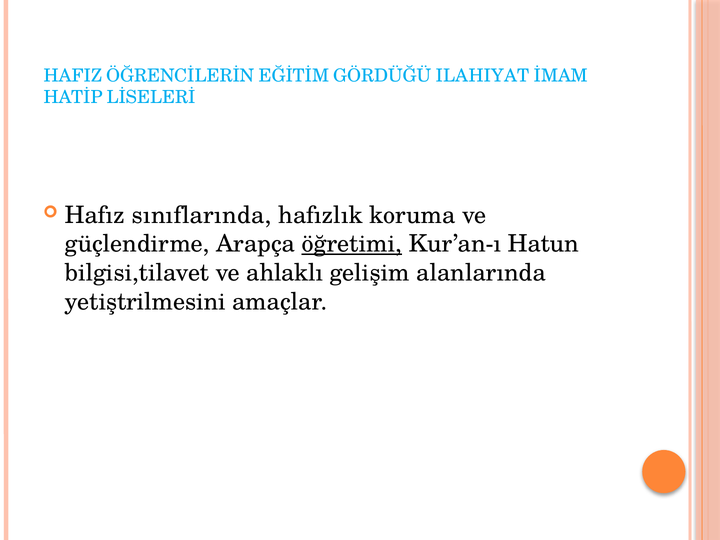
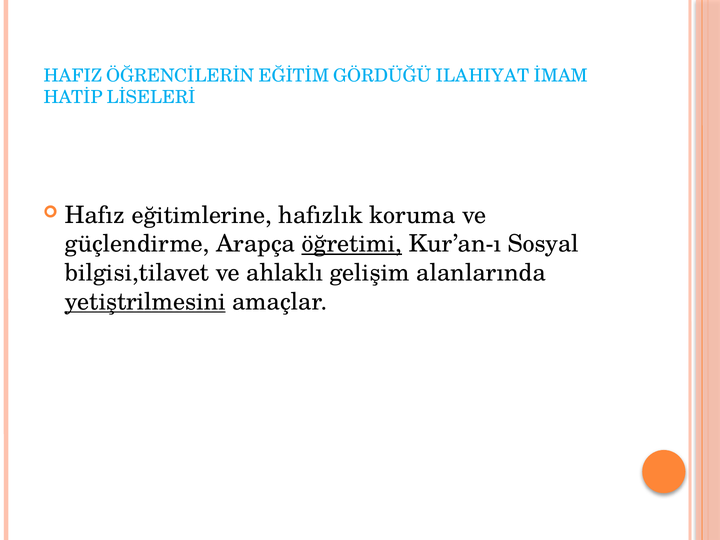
sınıflarında: sınıflarında -> eğitimlerine
Hatun: Hatun -> Sosyal
yetiştrilmesini underline: none -> present
